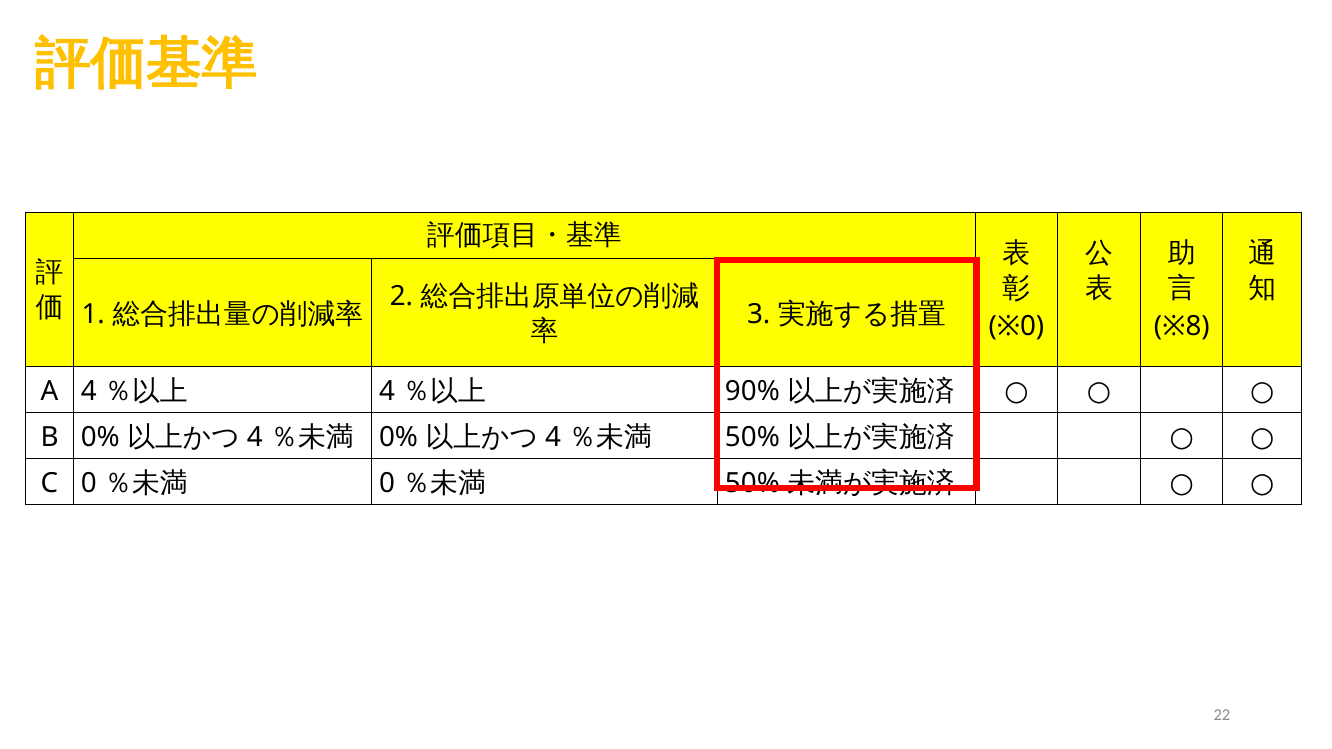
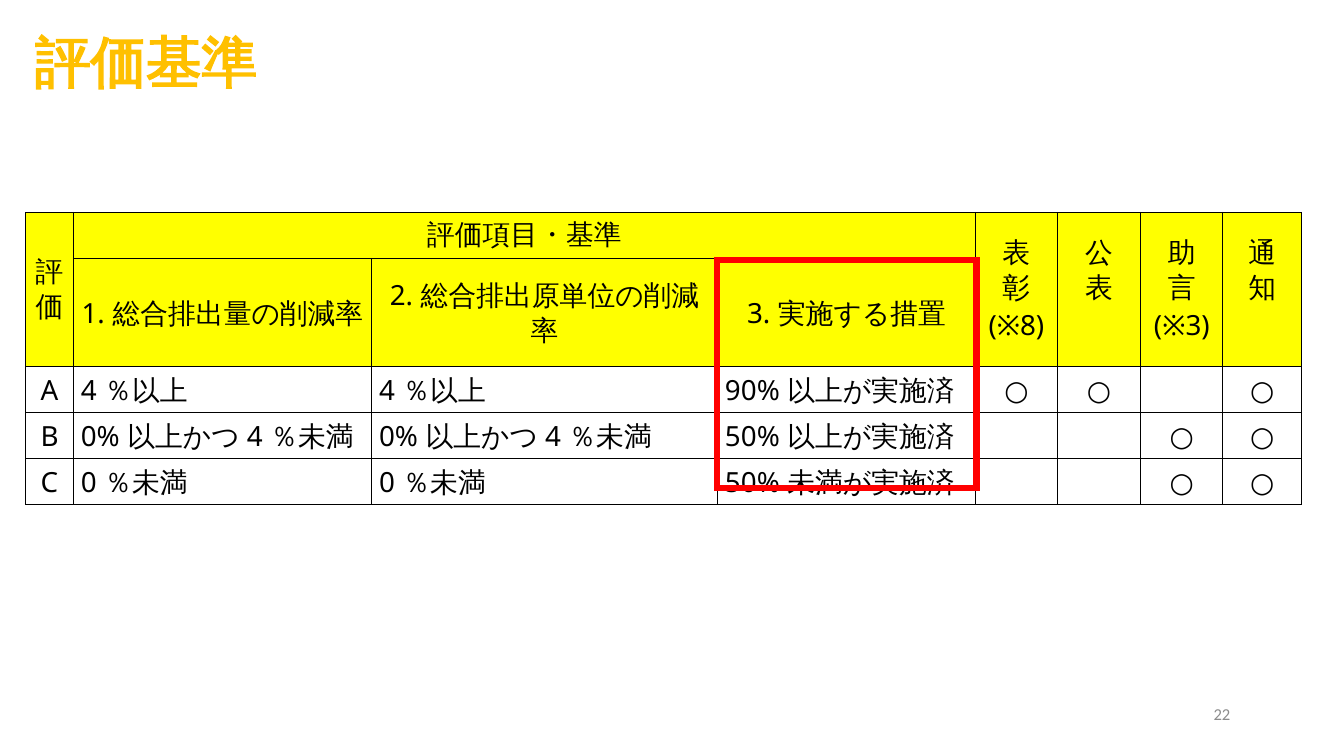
※0: ※0 -> ※8
※8: ※8 -> ※3
